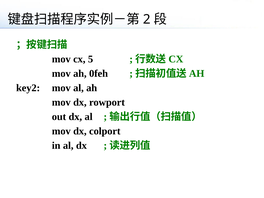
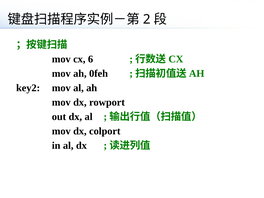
5: 5 -> 6
